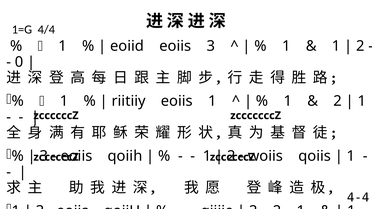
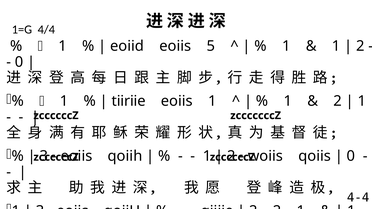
eoiis 3: 3 -> 5
riitiiy: riitiiy -> tiiriie
1 at (351, 156): 1 -> 0
